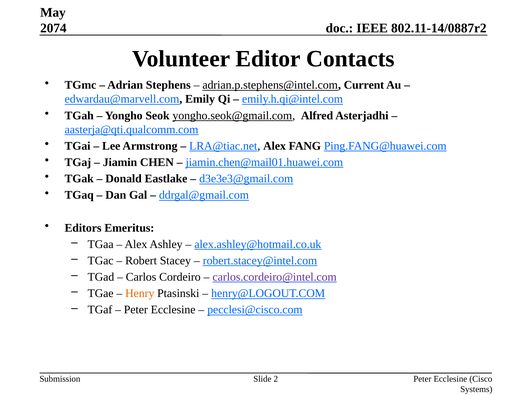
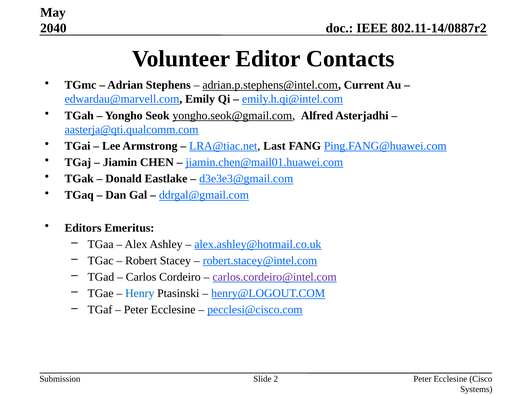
2074: 2074 -> 2040
LRA@tiac.net Alex: Alex -> Last
Henry colour: orange -> blue
